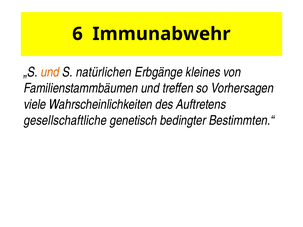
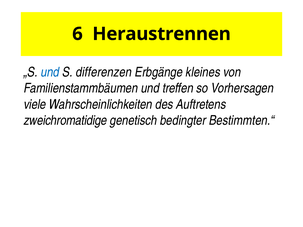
Immunabwehr: Immunabwehr -> Heraustrennen
und at (50, 72) colour: orange -> blue
natürlichen: natürlichen -> differenzen
gesellschaftliche: gesellschaftliche -> zweichromatidige
